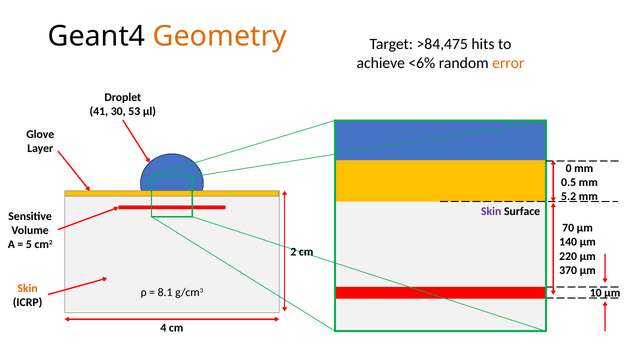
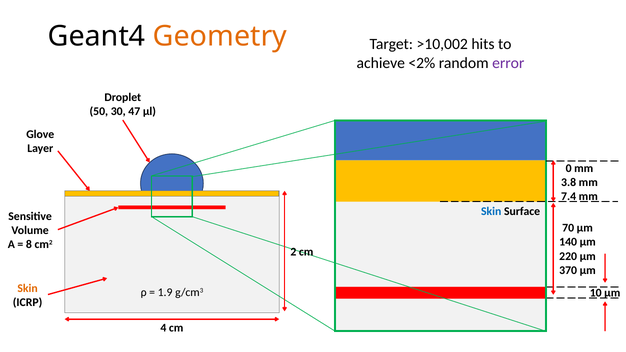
>84,475: >84,475 -> >10,002
<6%: <6% -> <2%
error colour: orange -> purple
41: 41 -> 50
53: 53 -> 47
0.5: 0.5 -> 3.8
5.2: 5.2 -> 7.4
Skin at (491, 212) colour: purple -> blue
5: 5 -> 8
8.1: 8.1 -> 1.9
